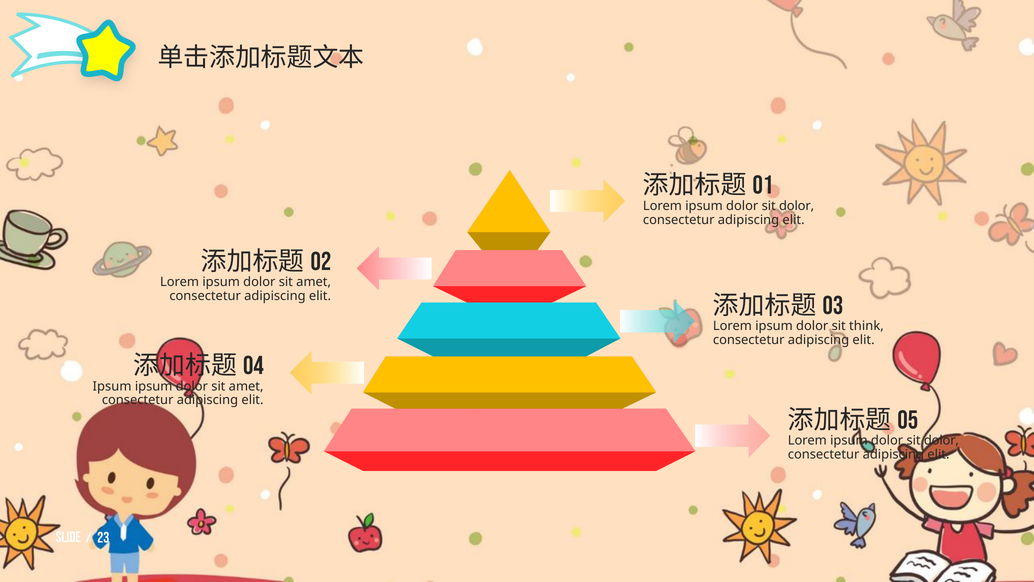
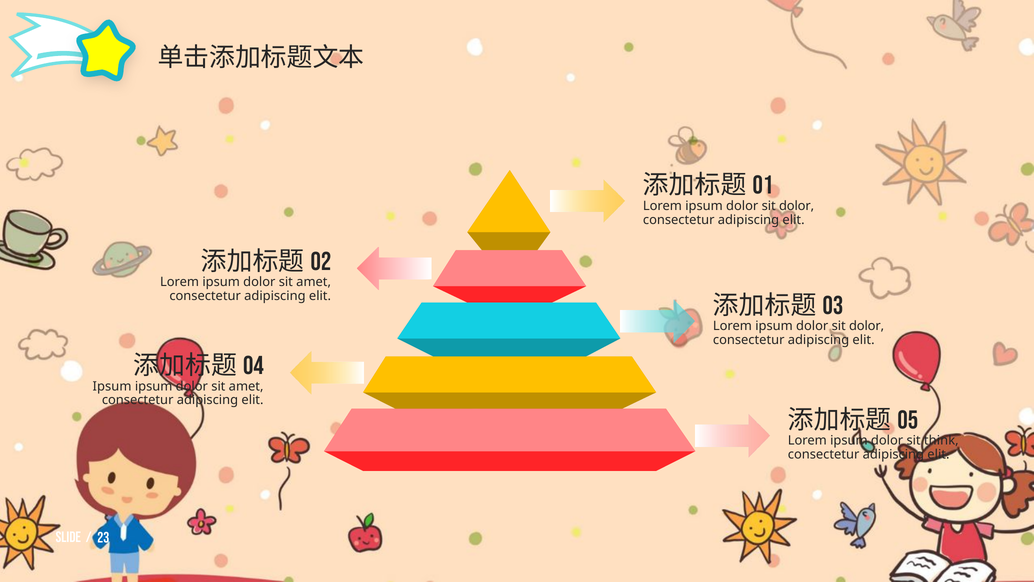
think at (866, 326): think -> dolor
dolor at (941, 440): dolor -> think
